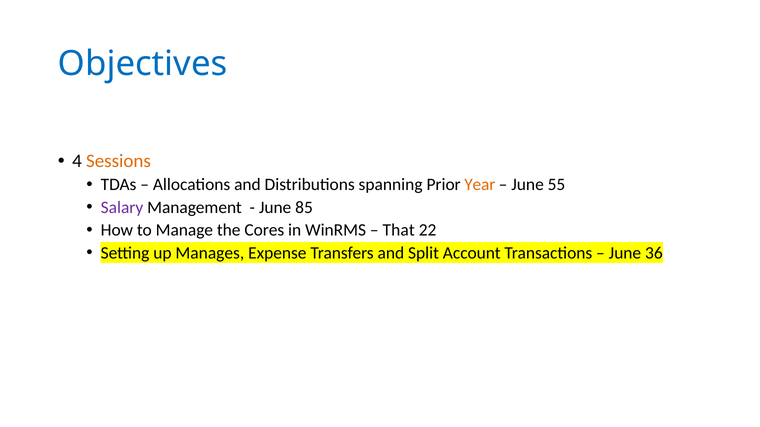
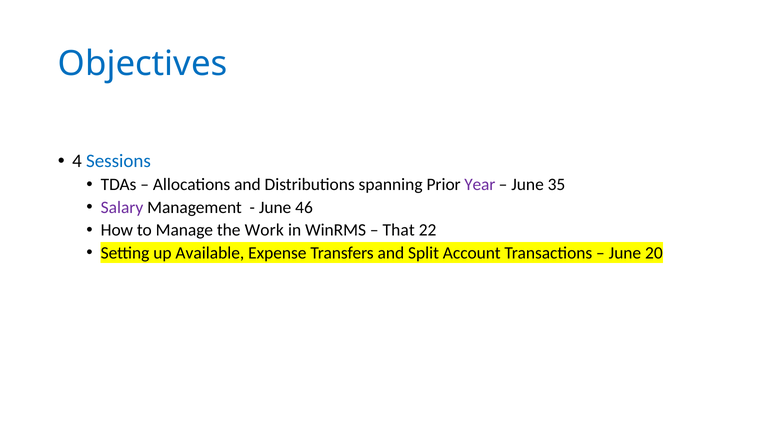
Sessions colour: orange -> blue
Year colour: orange -> purple
55: 55 -> 35
85: 85 -> 46
Cores: Cores -> Work
Manages: Manages -> Available
36: 36 -> 20
